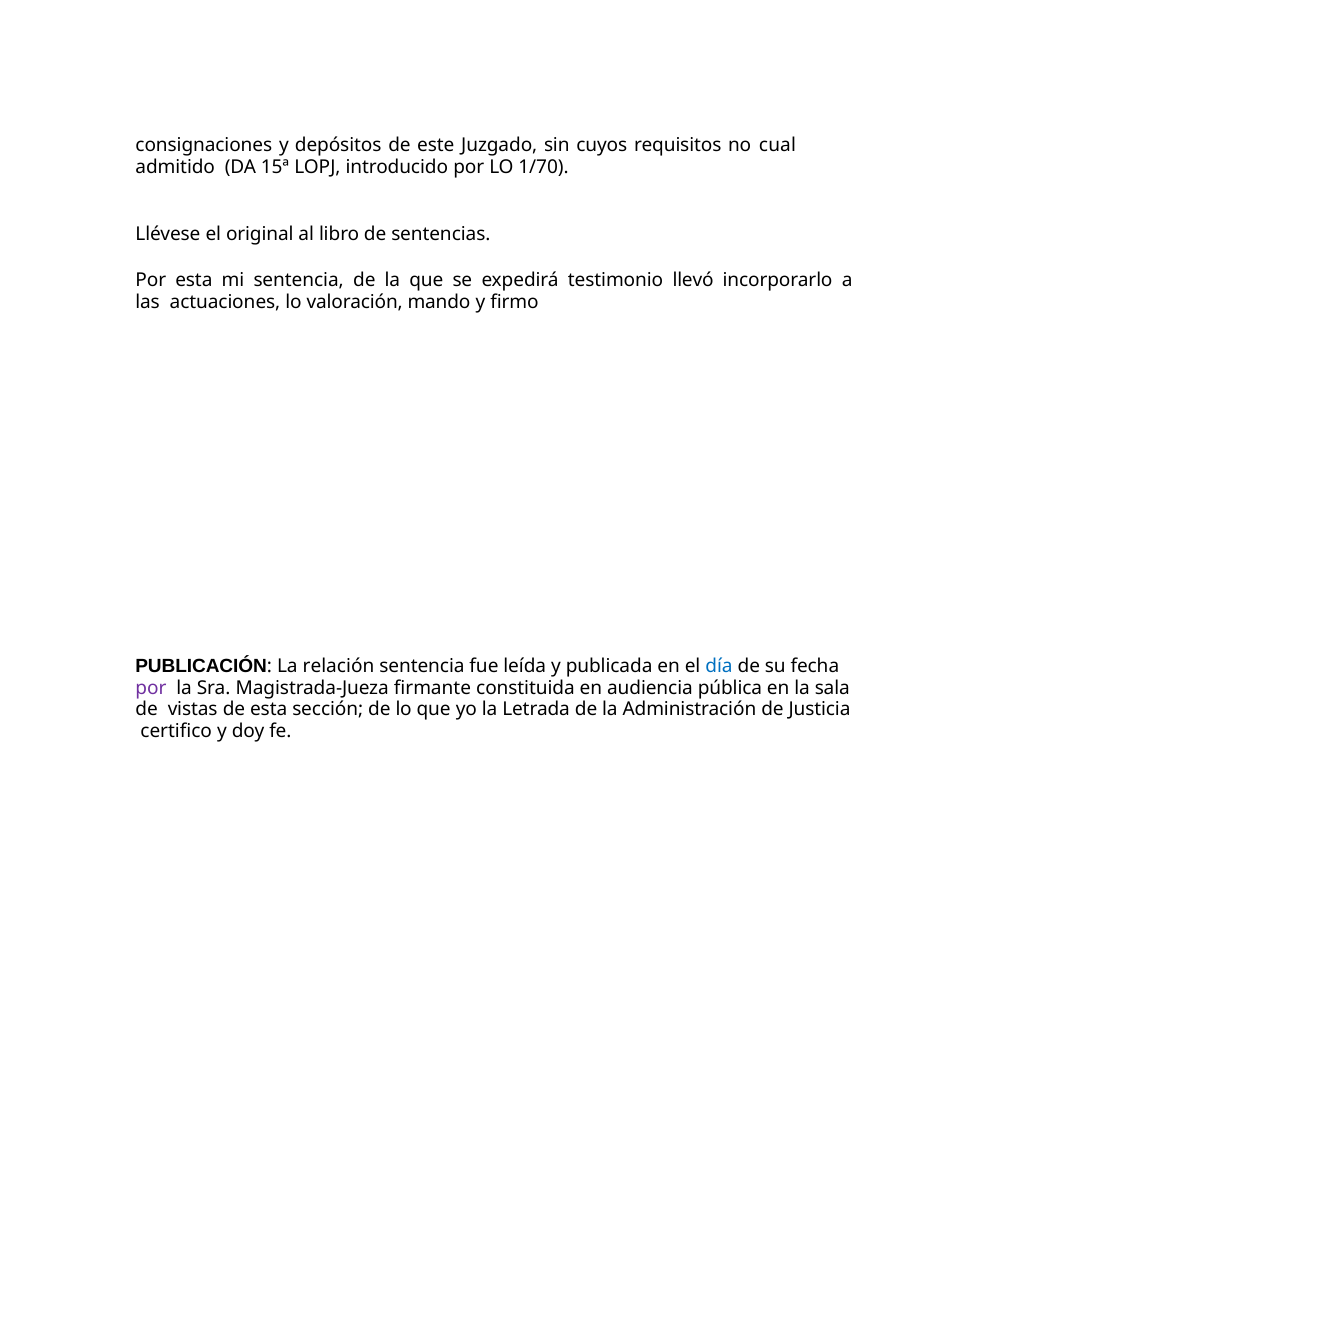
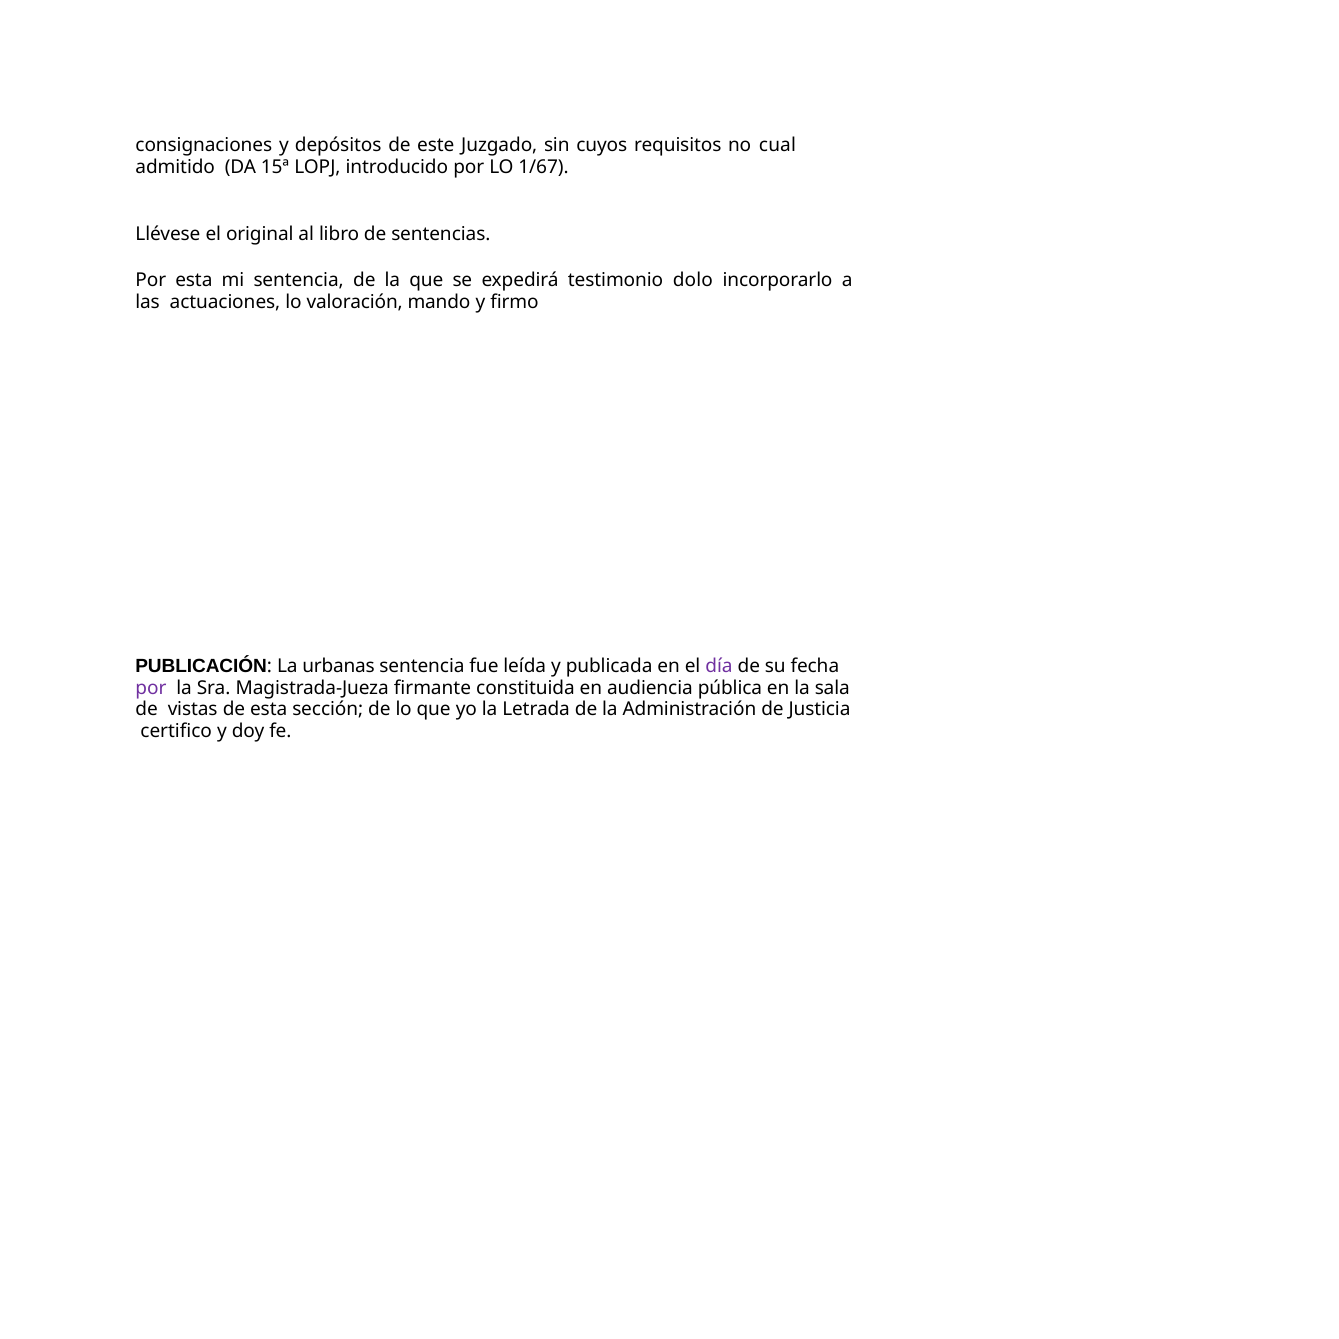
1/70: 1/70 -> 1/67
llevó: llevó -> dolo
relación: relación -> urbanas
día colour: blue -> purple
